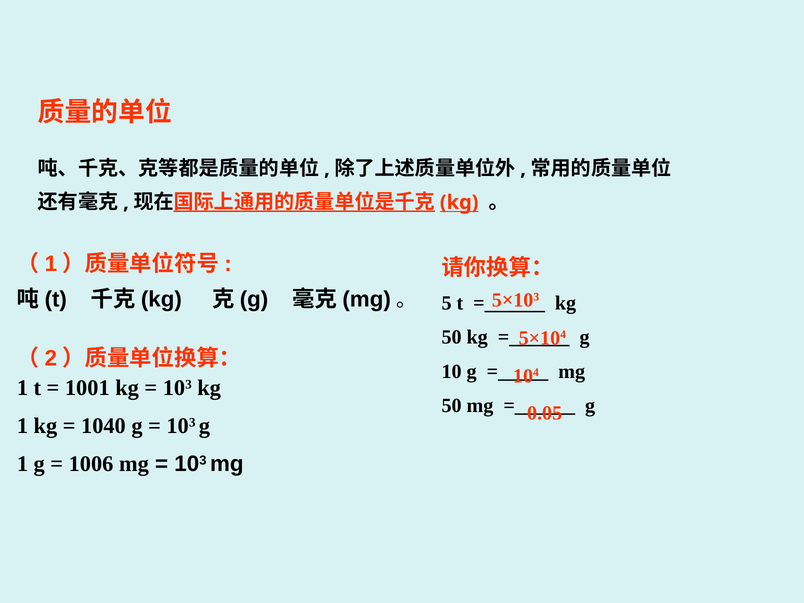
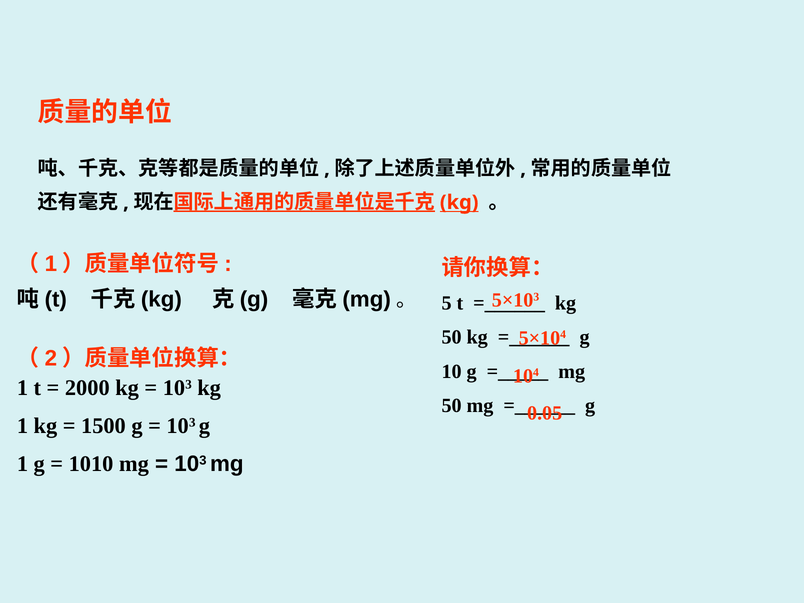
1001: 1001 -> 2000
1040: 1040 -> 1500
1006: 1006 -> 1010
